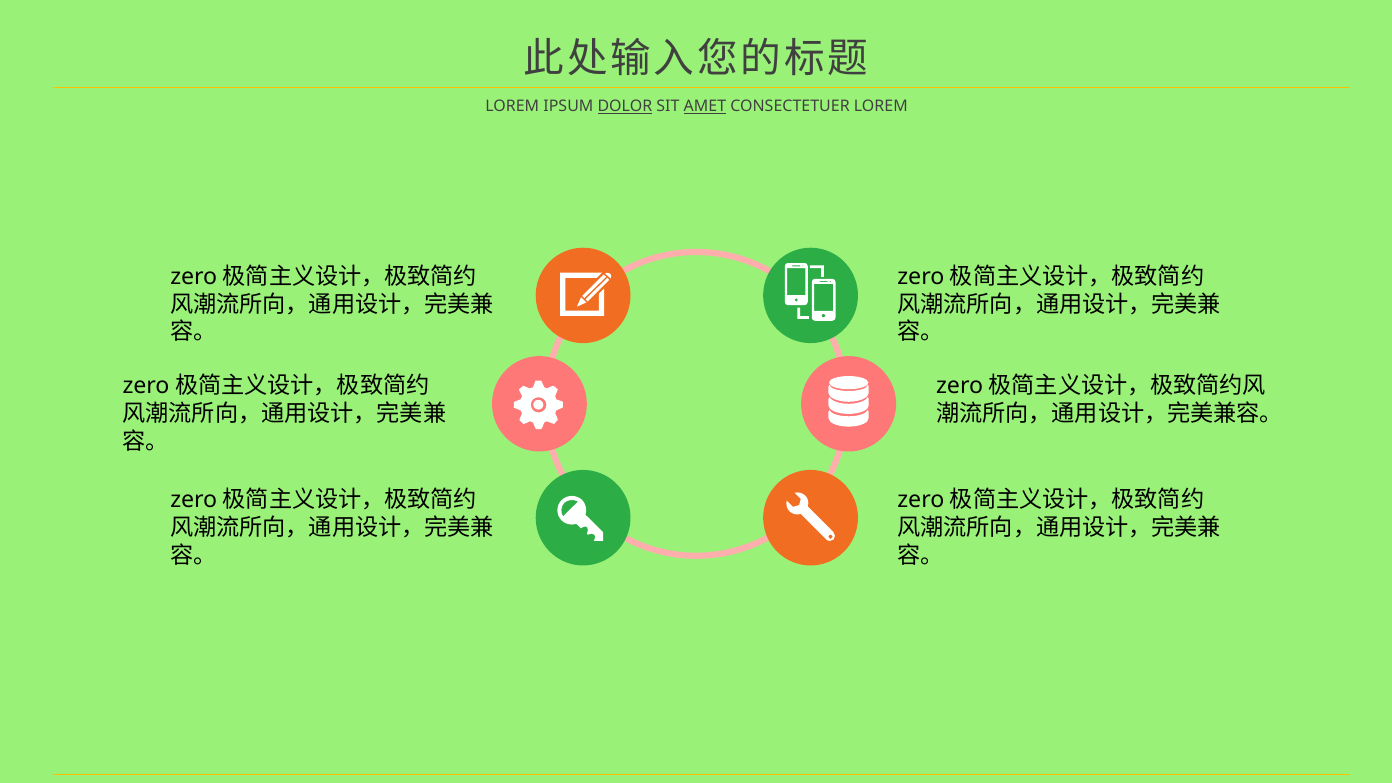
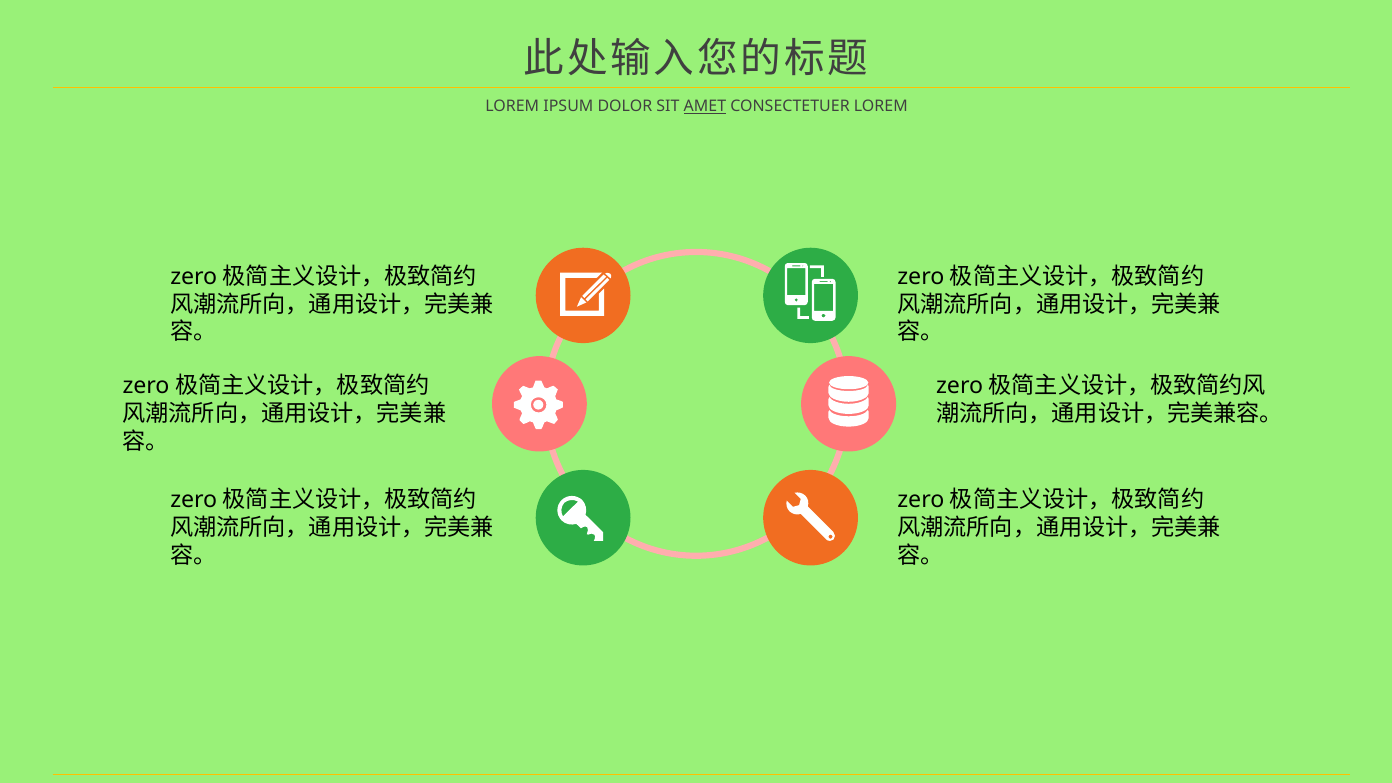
DOLOR underline: present -> none
